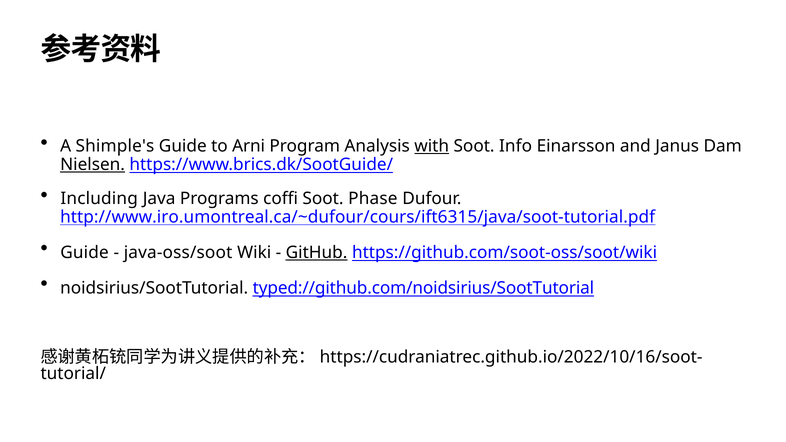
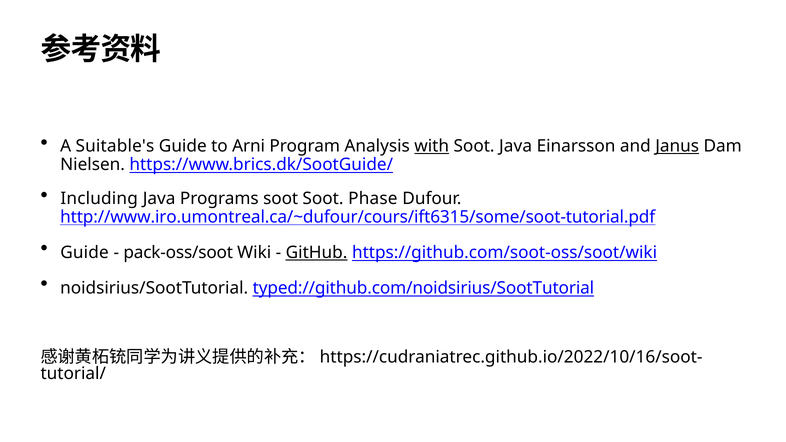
Shimple's: Shimple's -> Suitable's
Soot Info: Info -> Java
Janus underline: none -> present
Nielsen underline: present -> none
Programs coffi: coffi -> soot
http://www.iro.umontreal.ca/~dufour/cours/ift6315/java/soot-tutorial.pdf: http://www.iro.umontreal.ca/~dufour/cours/ift6315/java/soot-tutorial.pdf -> http://www.iro.umontreal.ca/~dufour/cours/ift6315/some/soot-tutorial.pdf
java-oss/soot: java-oss/soot -> pack-oss/soot
